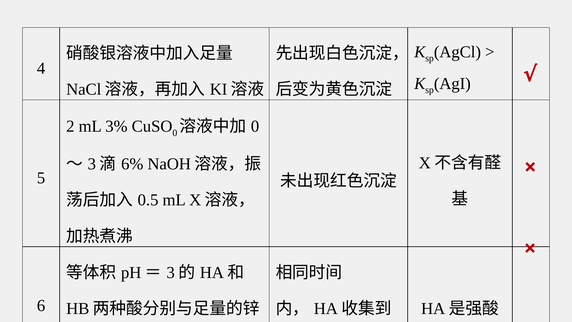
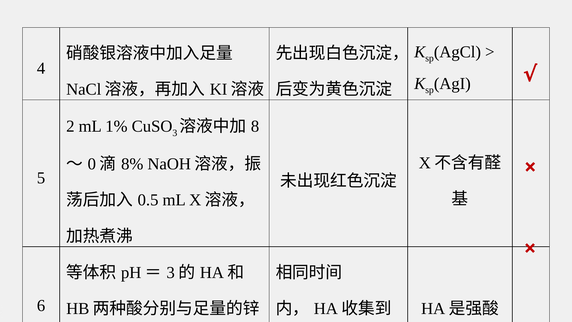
3%: 3% -> 1%
0 at (175, 133): 0 -> 3
0 at (255, 126): 0 -> 8
3 at (92, 164): 3 -> 0
6%: 6% -> 8%
